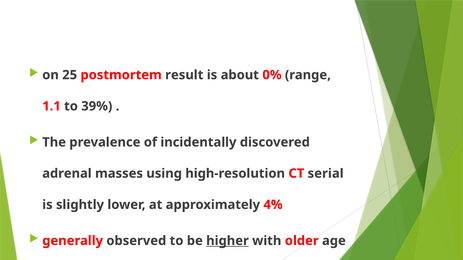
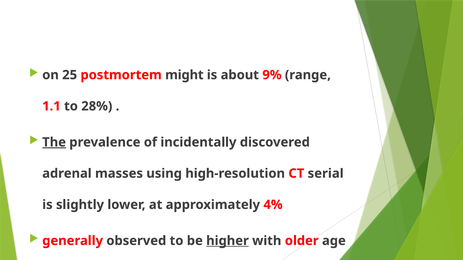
result: result -> might
0%: 0% -> 9%
39%: 39% -> 28%
The underline: none -> present
